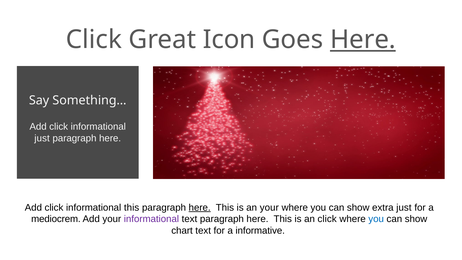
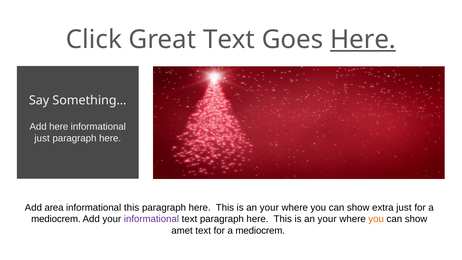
Great Icon: Icon -> Text
click at (59, 127): click -> here
click at (54, 207): click -> area
here at (200, 207) underline: present -> none
click at (327, 219): click -> your
you at (376, 219) colour: blue -> orange
chart: chart -> amet
text for a informative: informative -> mediocrem
